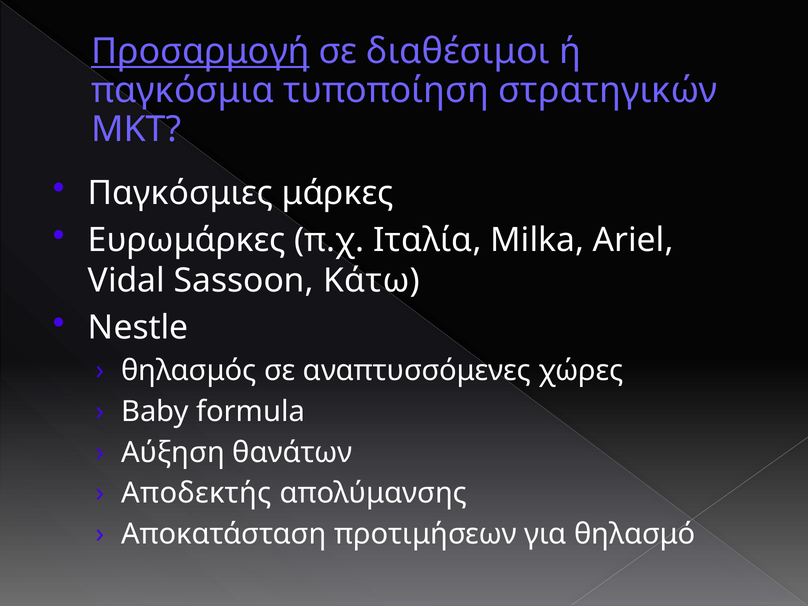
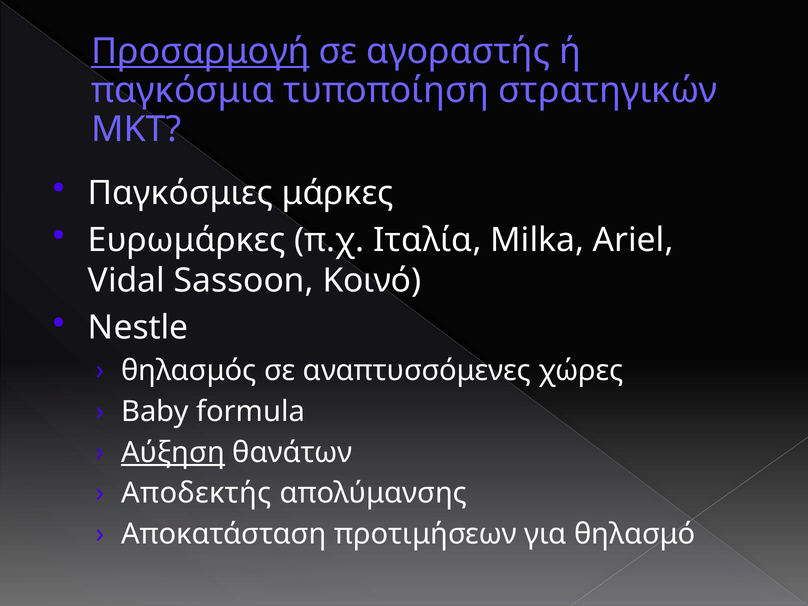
διαθέσιμοι: διαθέσιμοι -> αγοραστής
Κάτω: Κάτω -> Κοινό
Αύξηση underline: none -> present
